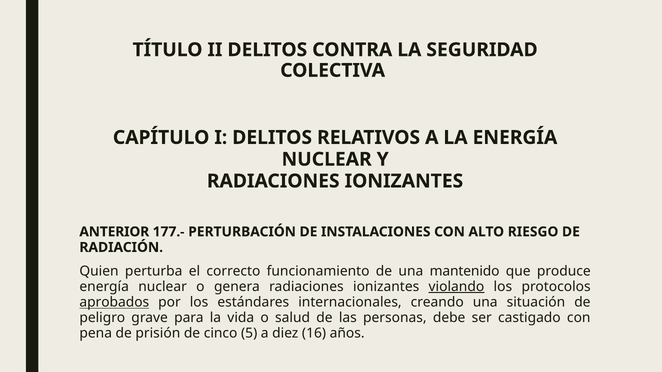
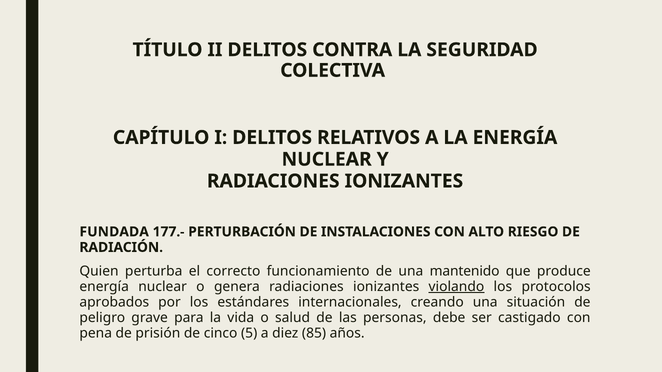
ANTERIOR: ANTERIOR -> FUNDADA
aprobados underline: present -> none
16: 16 -> 85
